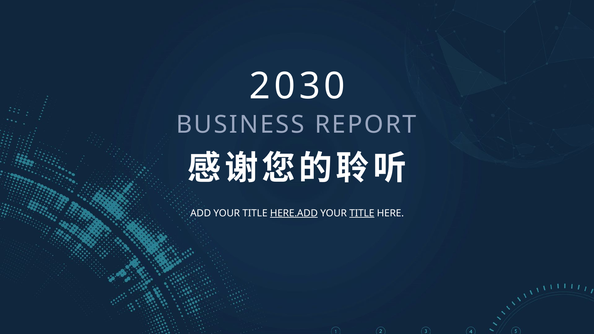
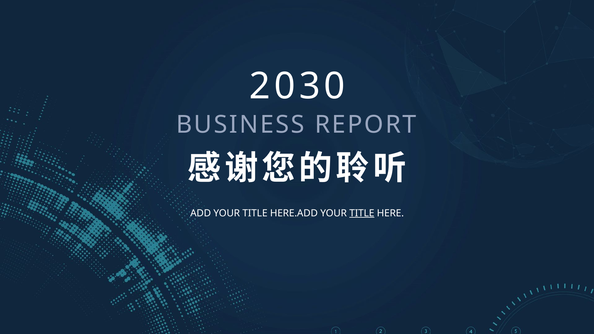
HERE.ADD underline: present -> none
